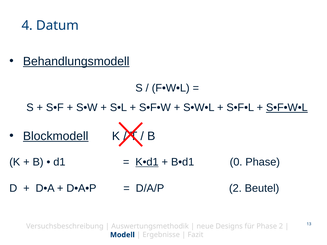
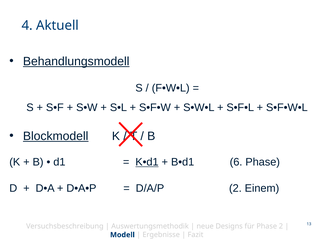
Datum: Datum -> Aktuell
S•F•W•L underline: present -> none
0: 0 -> 6
Beutel: Beutel -> Einem
